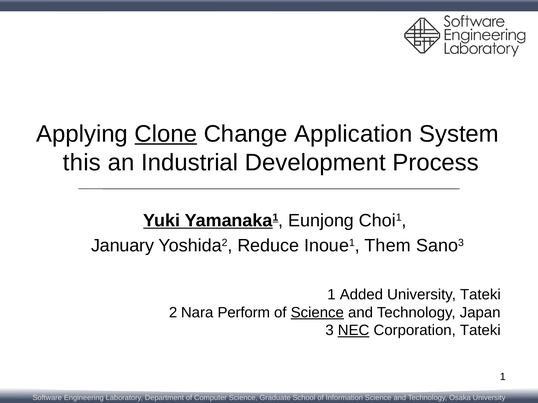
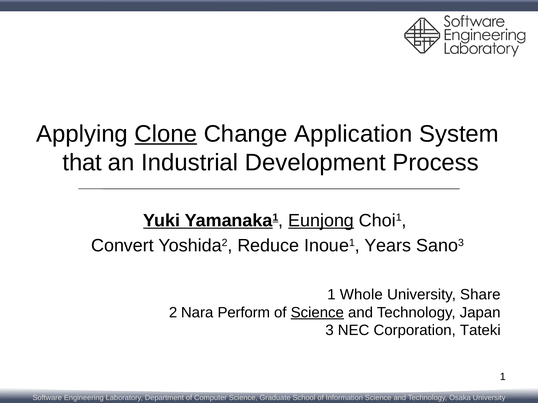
this: this -> that
Eunjong underline: none -> present
January: January -> Convert
Them: Them -> Years
Added: Added -> Whole
University Tateki: Tateki -> Share
NEC underline: present -> none
